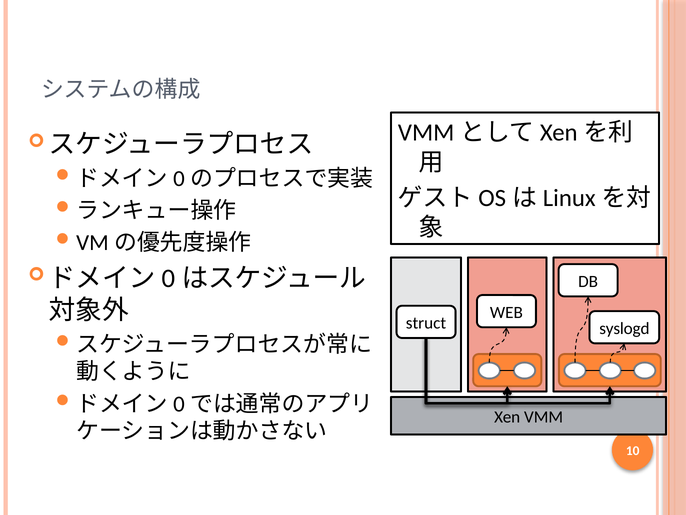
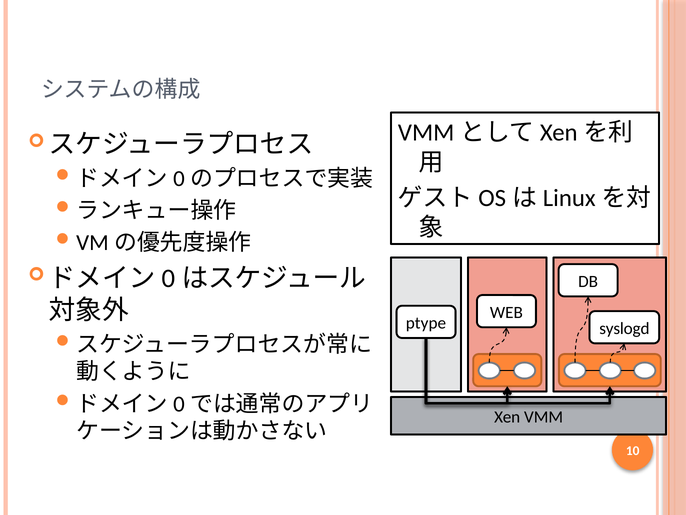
struct: struct -> ptype
